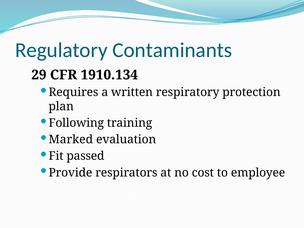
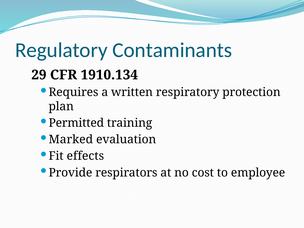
Following: Following -> Permitted
passed: passed -> effects
